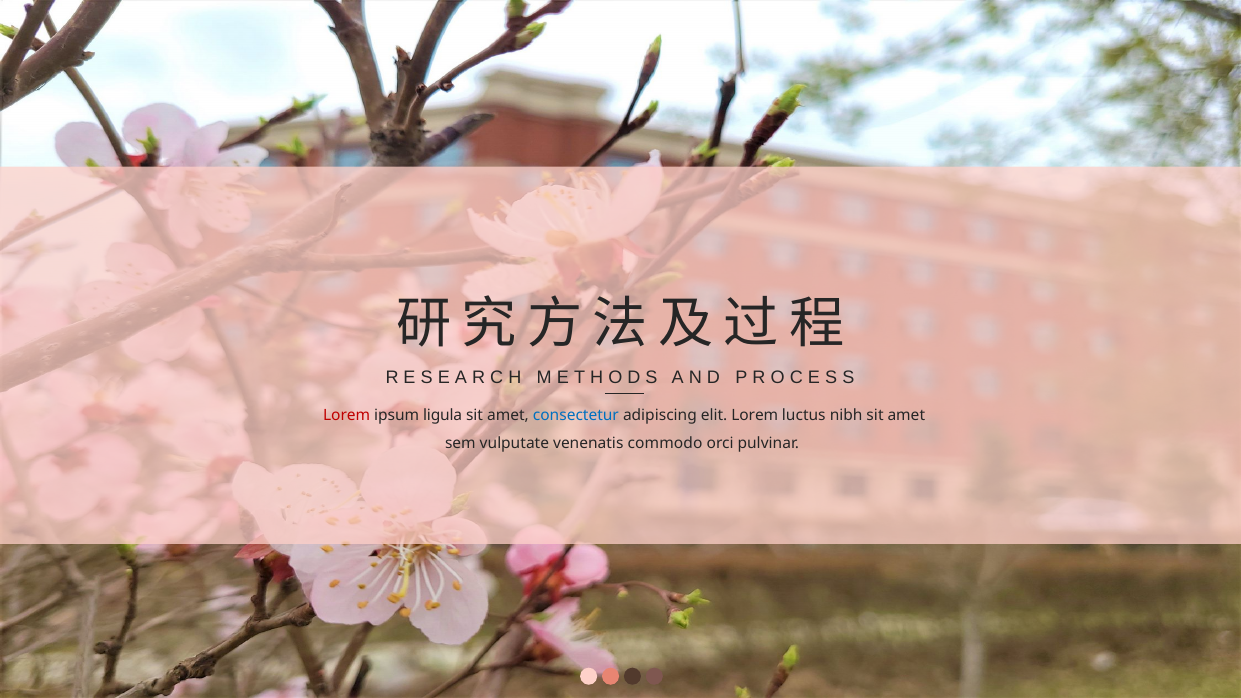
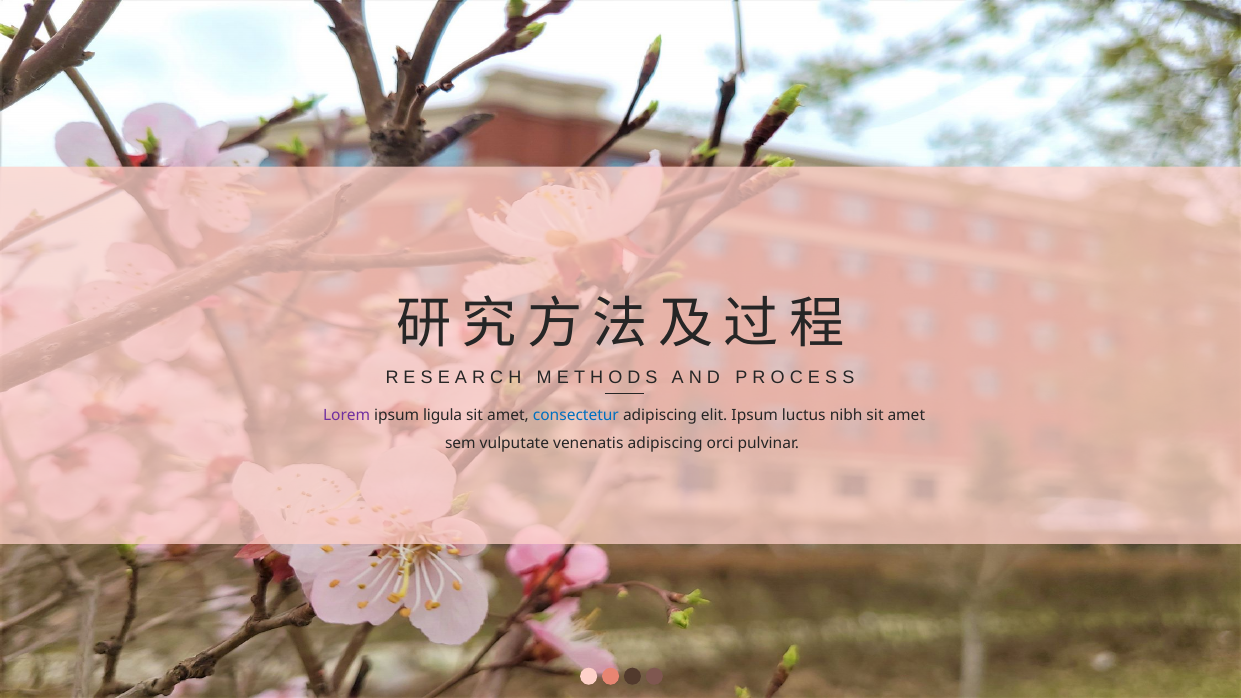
Lorem at (347, 415) colour: red -> purple
elit Lorem: Lorem -> Ipsum
venenatis commodo: commodo -> adipiscing
